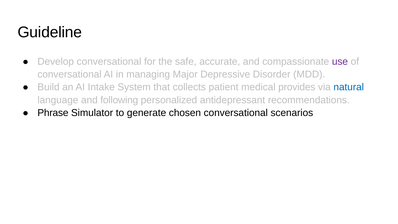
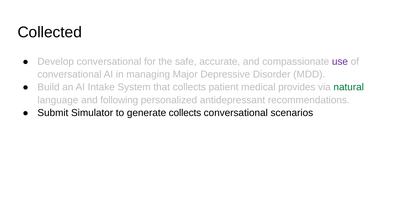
Guideline: Guideline -> Collected
natural colour: blue -> green
Phrase: Phrase -> Submit
generate chosen: chosen -> collects
